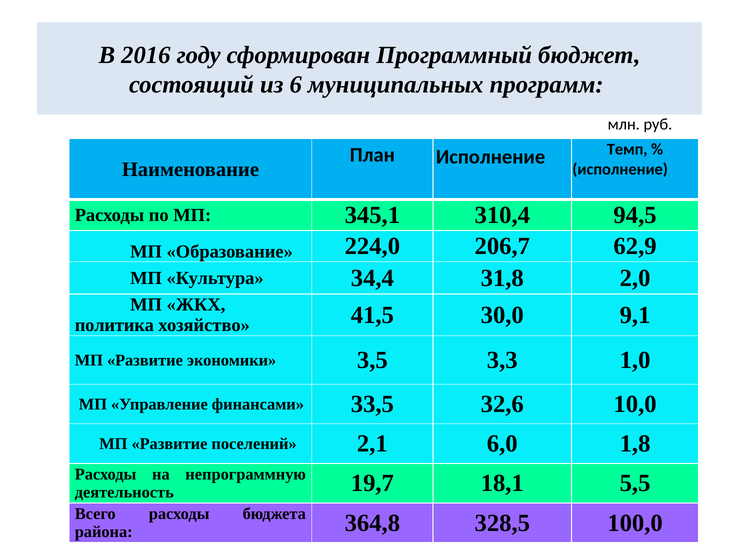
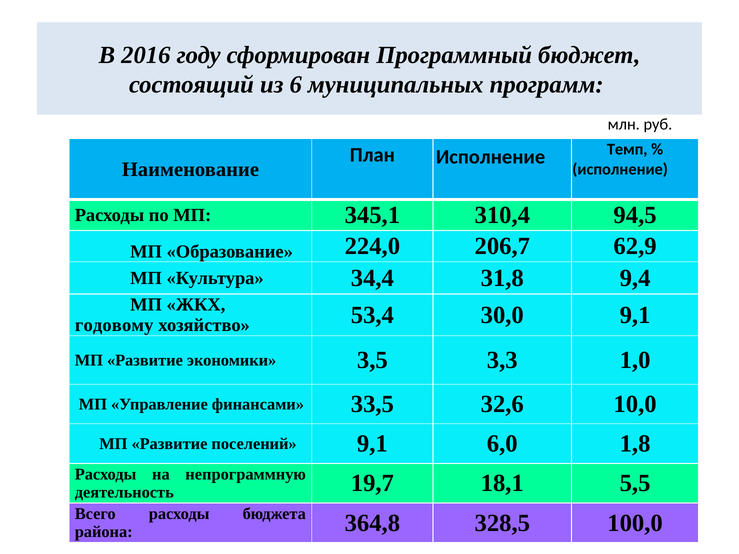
2,0: 2,0 -> 9,4
политика: политика -> годовому
41,5: 41,5 -> 53,4
поселений 2,1: 2,1 -> 9,1
